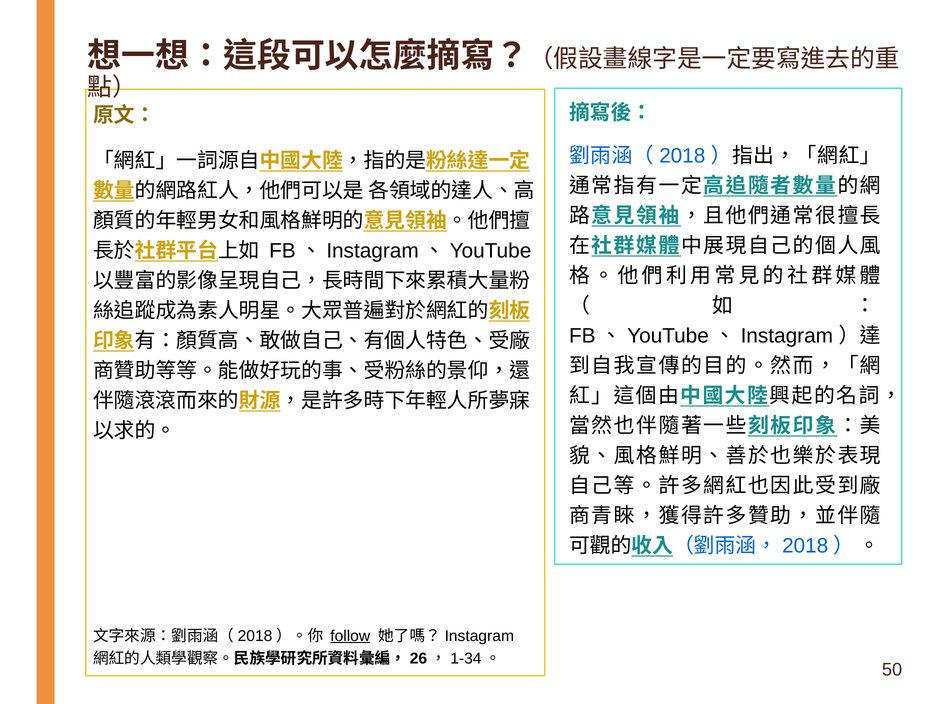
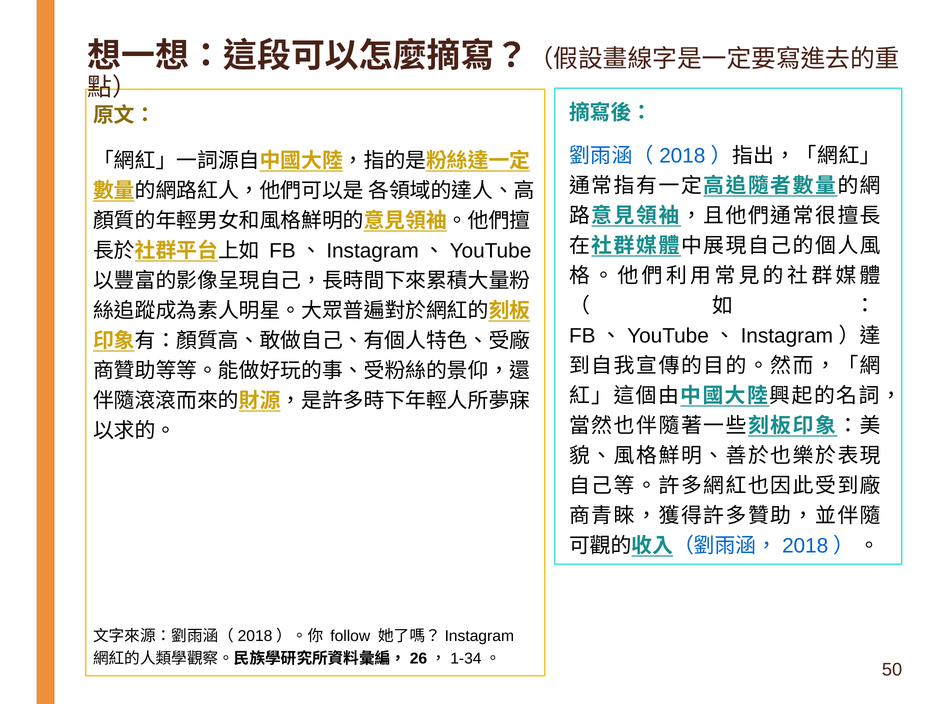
follow underline: present -> none
